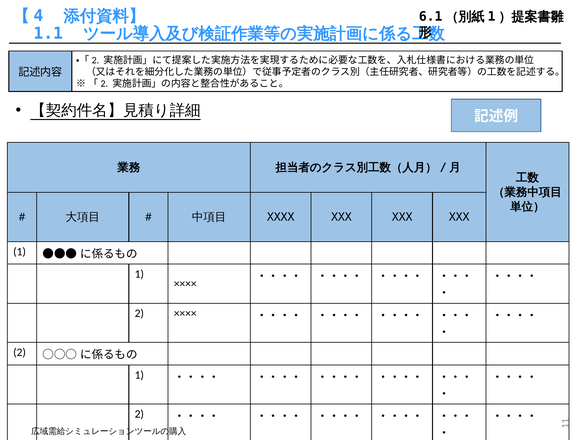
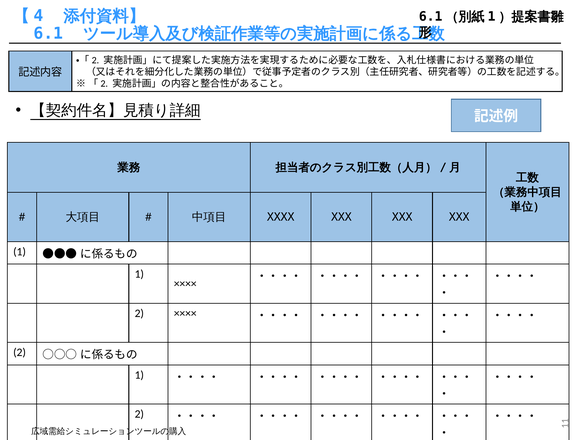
1.1: 1.1 -> 6.1
